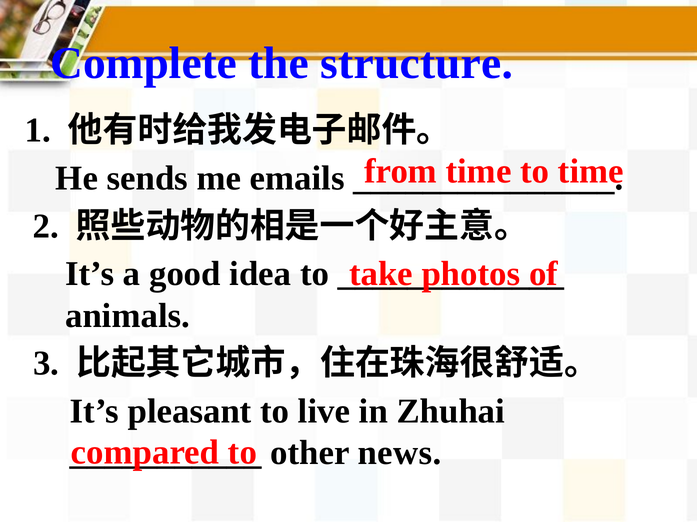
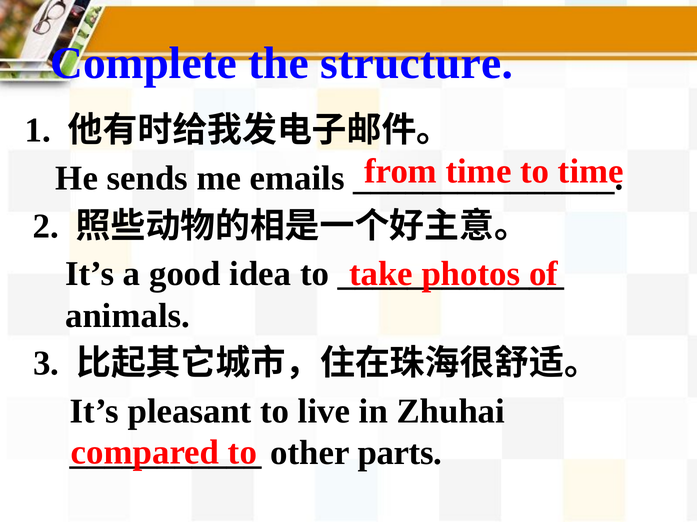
news: news -> parts
